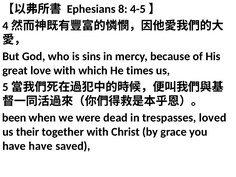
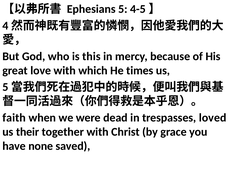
8: 8 -> 5
sins: sins -> this
been: been -> faith
have have: have -> none
